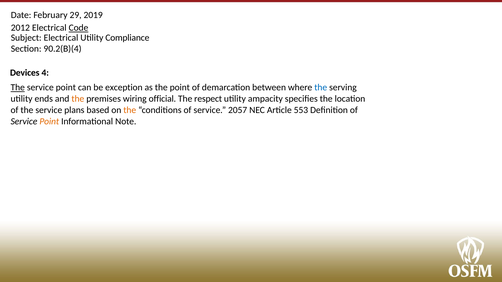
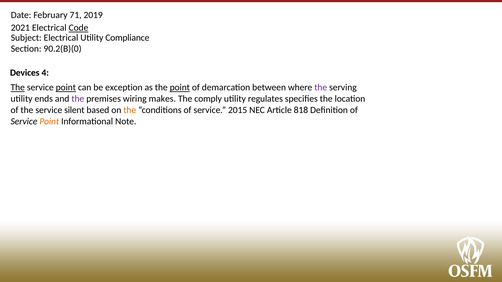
29: 29 -> 71
2012: 2012 -> 2021
90.2(B)(4: 90.2(B)(4 -> 90.2(B)(0
point at (66, 88) underline: none -> present
point at (180, 88) underline: none -> present
the at (321, 88) colour: blue -> purple
the at (78, 99) colour: orange -> purple
official: official -> makes
respect: respect -> comply
ampacity: ampacity -> regulates
plans: plans -> silent
2057: 2057 -> 2015
553: 553 -> 818
